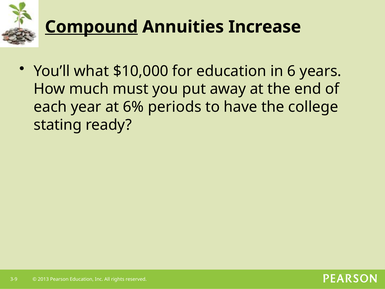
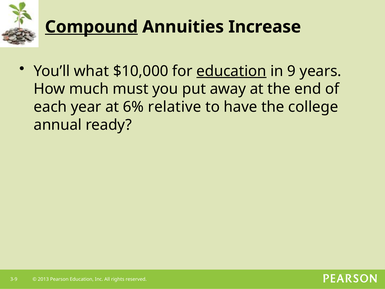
education at (231, 71) underline: none -> present
6: 6 -> 9
periods: periods -> relative
stating: stating -> annual
